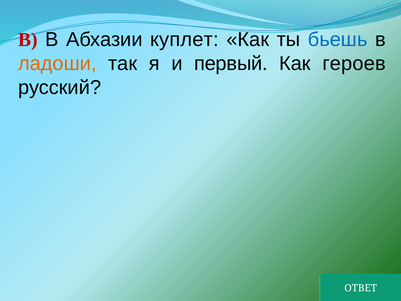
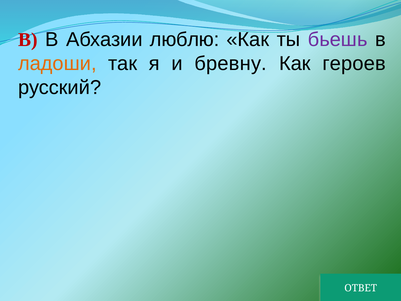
куплет: куплет -> люблю
бьешь colour: blue -> purple
первый: первый -> бревну
